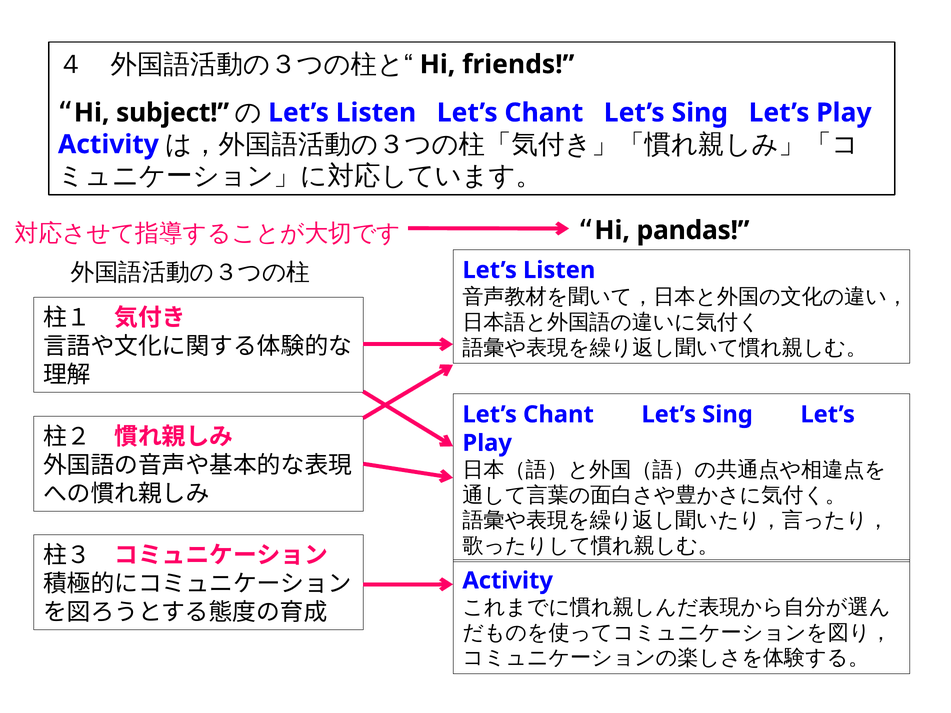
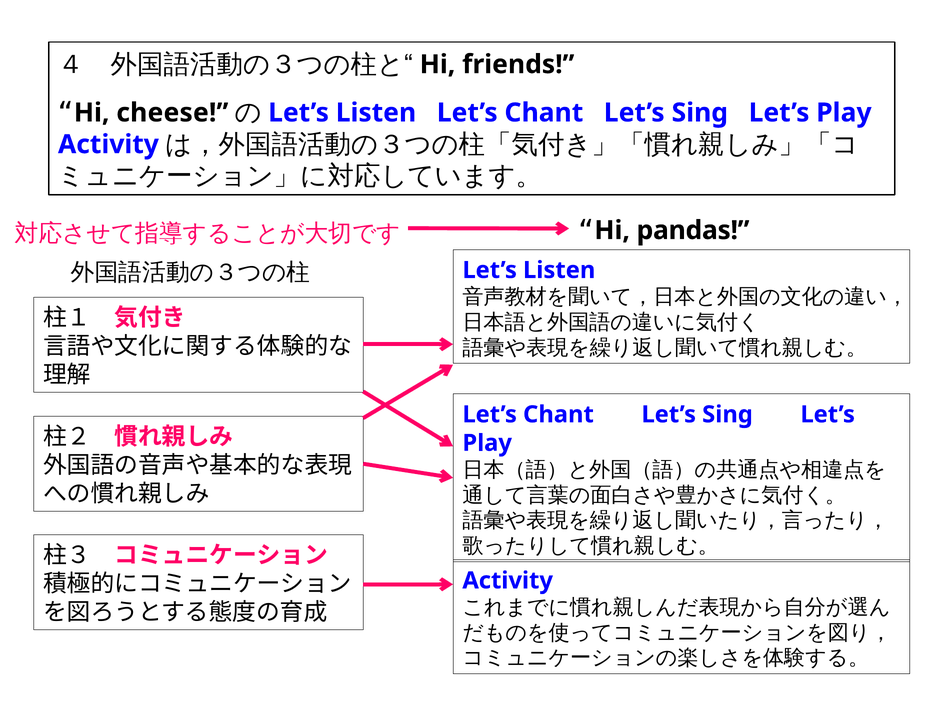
subject: subject -> cheese
